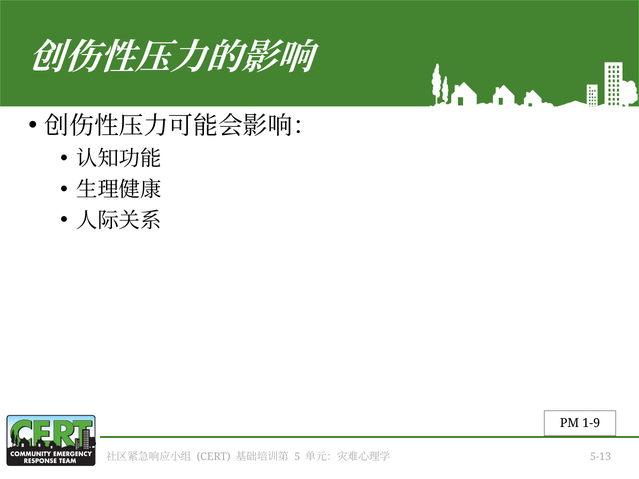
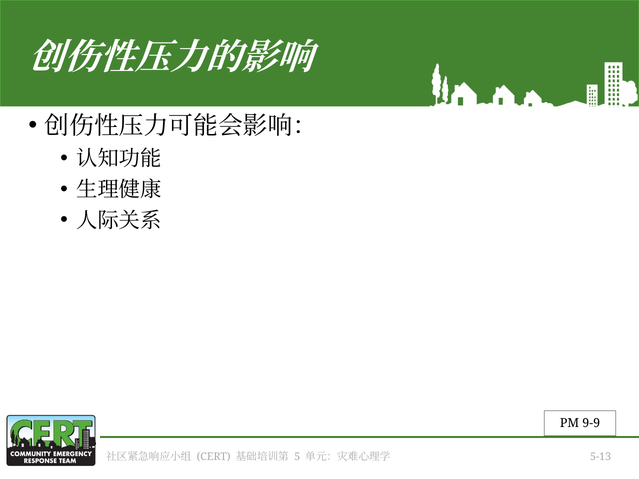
1-9: 1-9 -> 9-9
